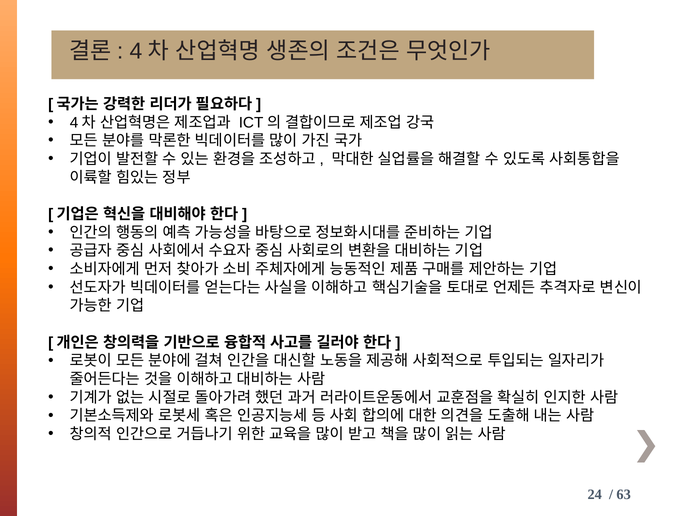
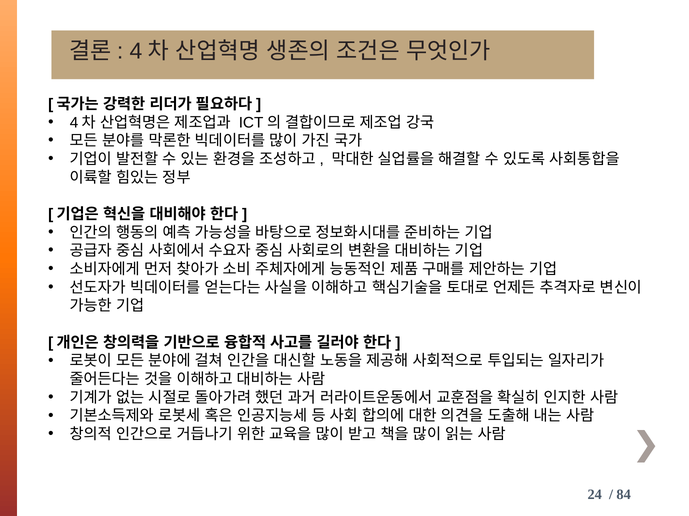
63: 63 -> 84
